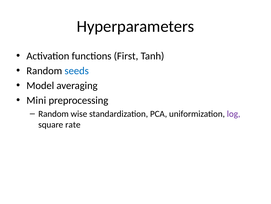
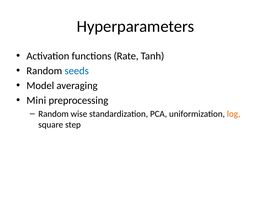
First: First -> Rate
log colour: purple -> orange
rate: rate -> step
